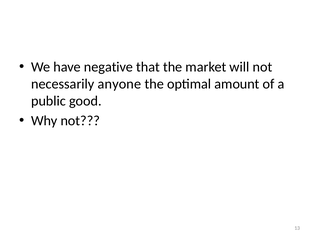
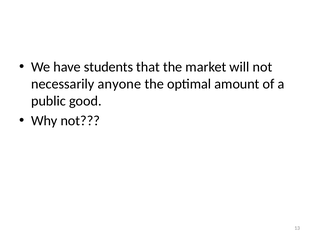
negative: negative -> students
